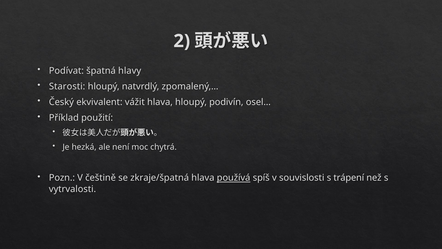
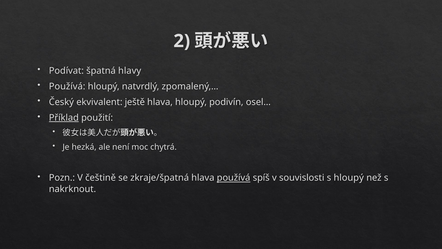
Starosti at (67, 86): Starosti -> Používá
vážit: vážit -> ještě
Příklad underline: none -> present
s trápení: trápení -> hloupý
vytrvalosti: vytrvalosti -> nakrknout
